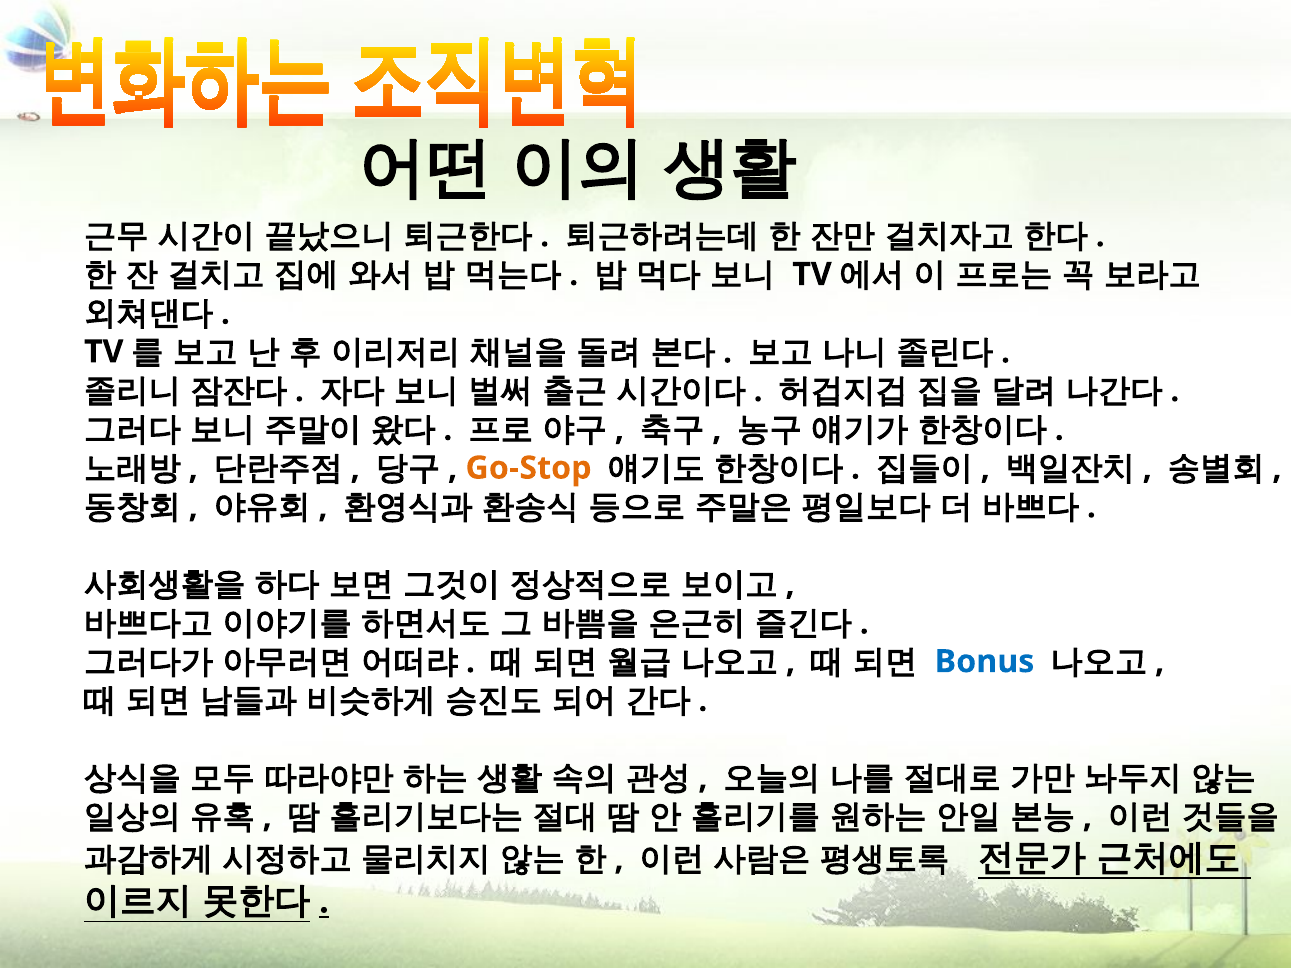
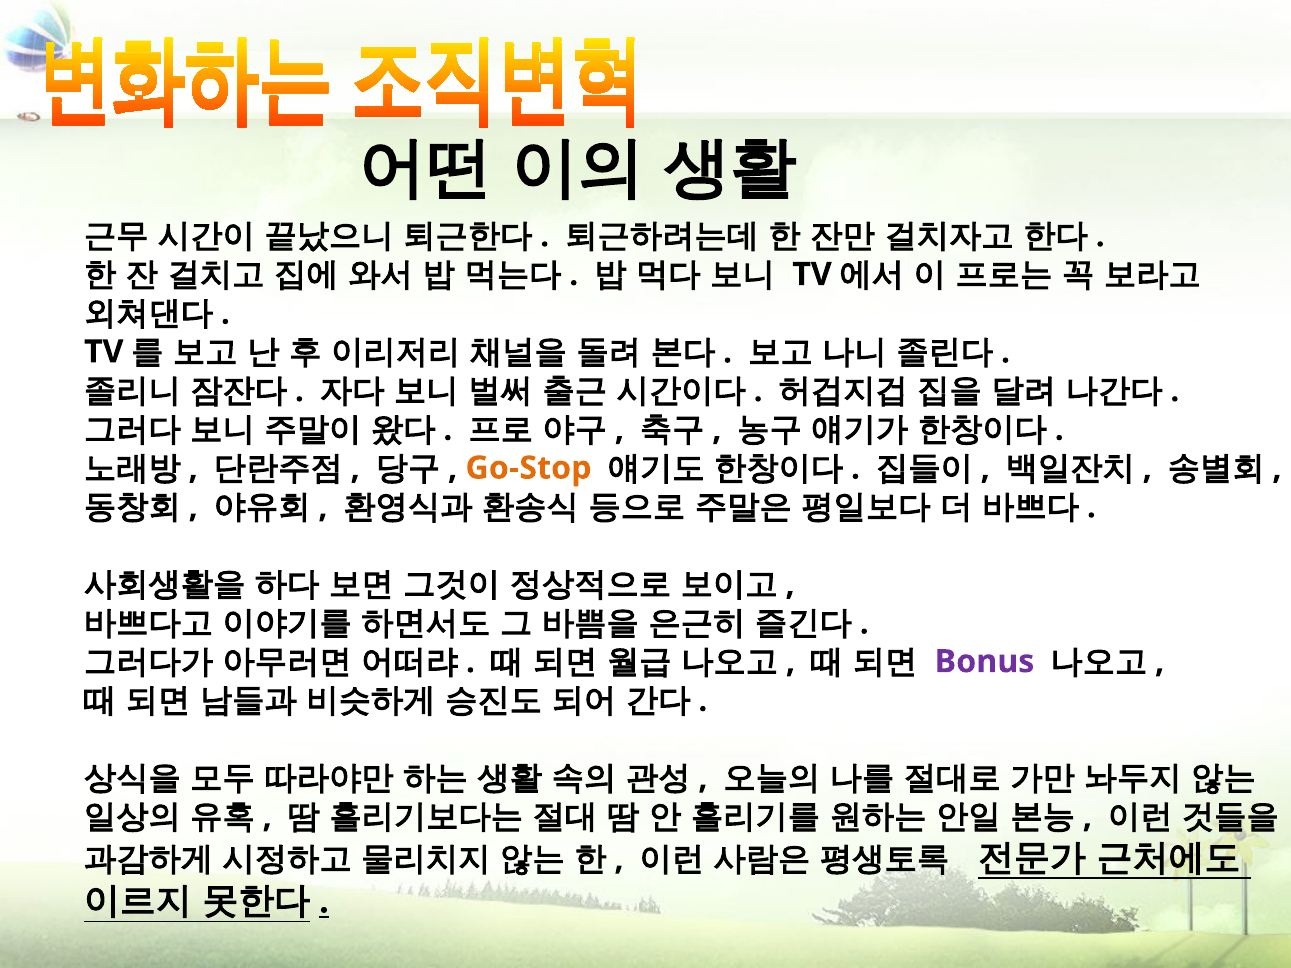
Bonus colour: blue -> purple
